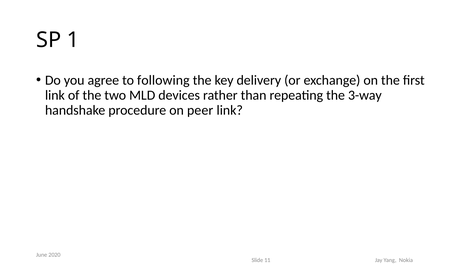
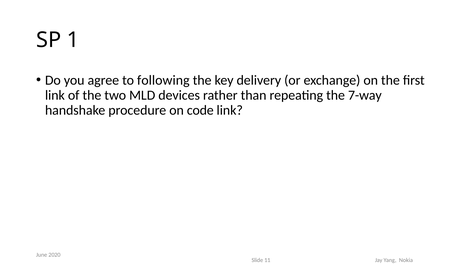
3-way: 3-way -> 7-way
peer: peer -> code
